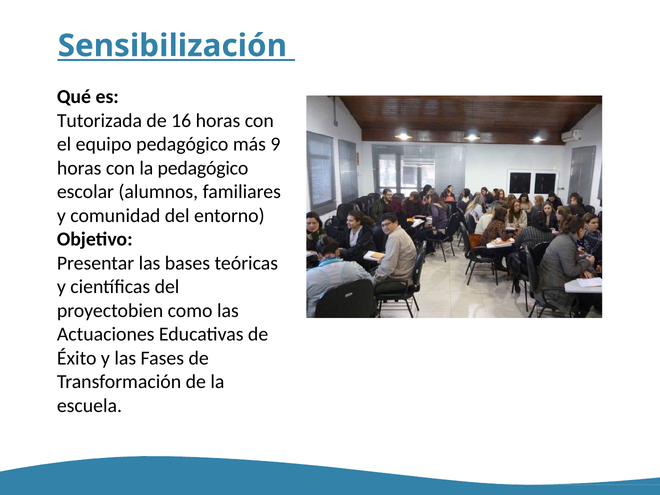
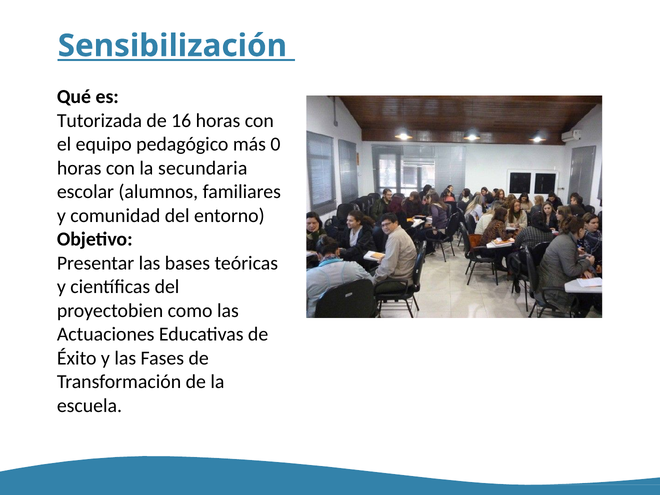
9: 9 -> 0
la pedagógico: pedagógico -> secundaria
